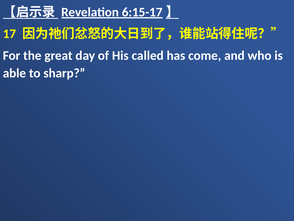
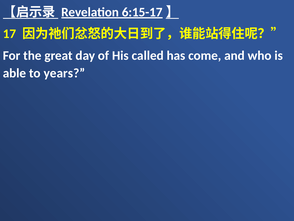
sharp: sharp -> years
